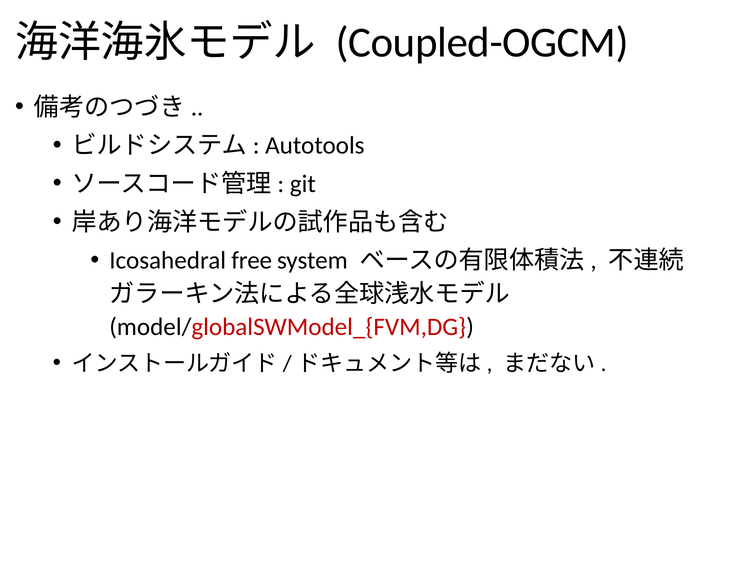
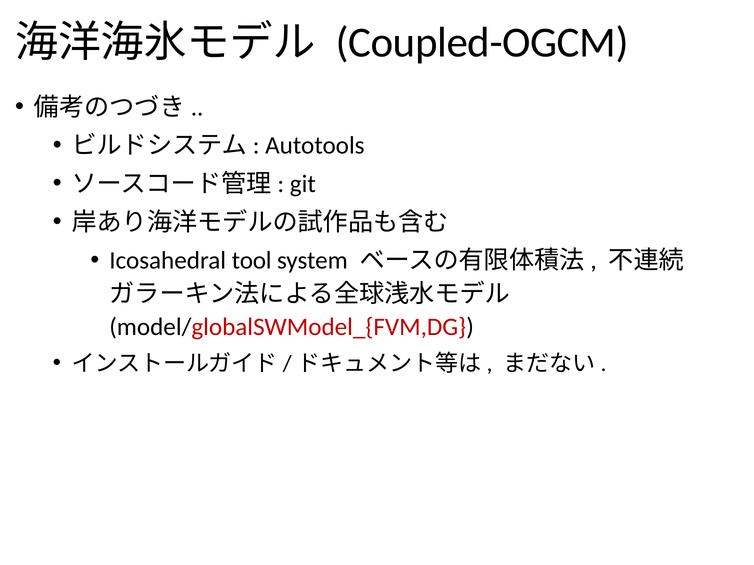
free: free -> tool
